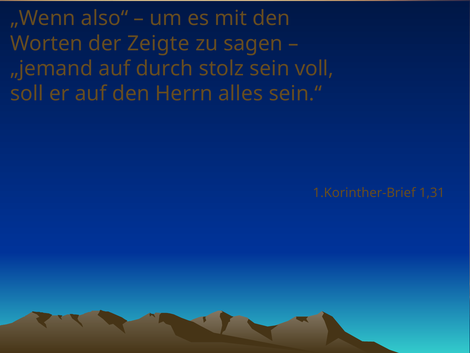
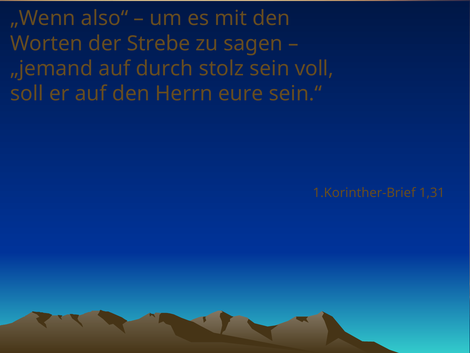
Zeigte: Zeigte -> Strebe
alles: alles -> eure
